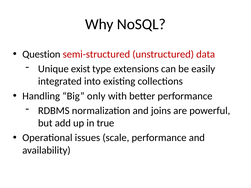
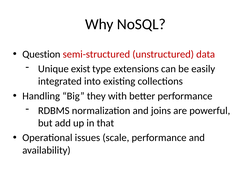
only: only -> they
true: true -> that
